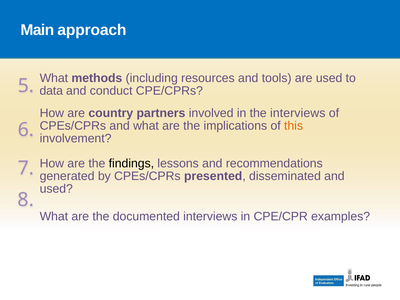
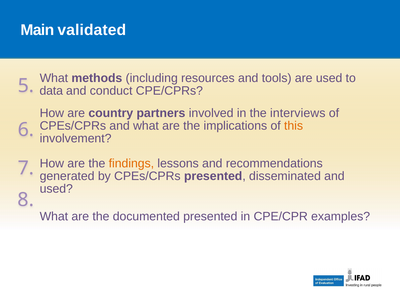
approach: approach -> validated
findings colour: black -> orange
documented interviews: interviews -> presented
